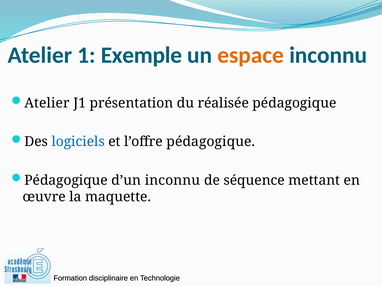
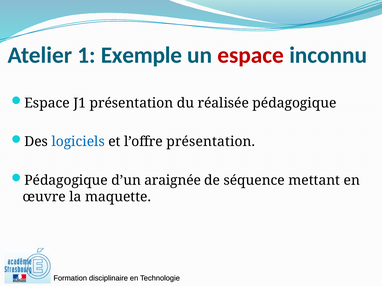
espace at (251, 55) colour: orange -> red
Atelier at (47, 103): Atelier -> Espace
l’offre pédagogique: pédagogique -> présentation
d’un inconnu: inconnu -> araignée
